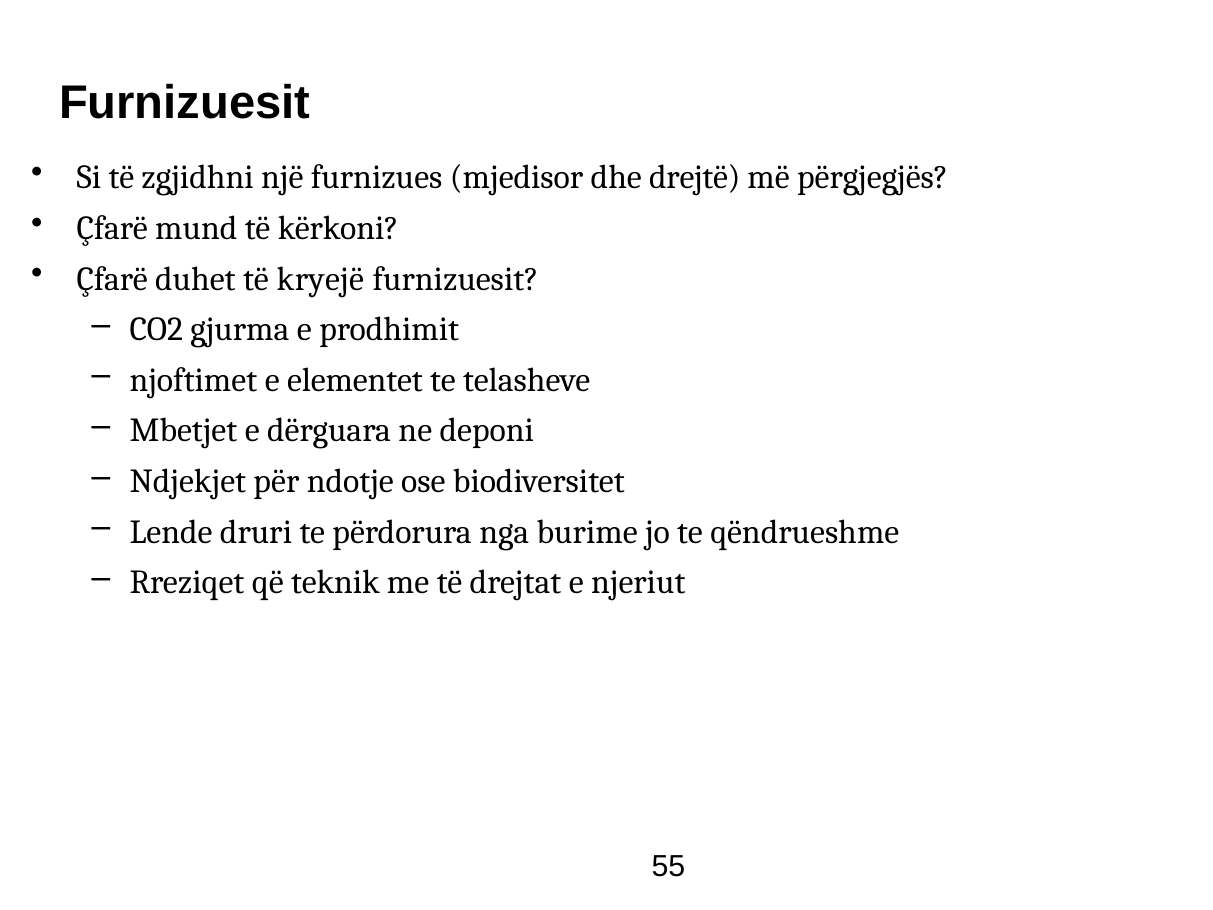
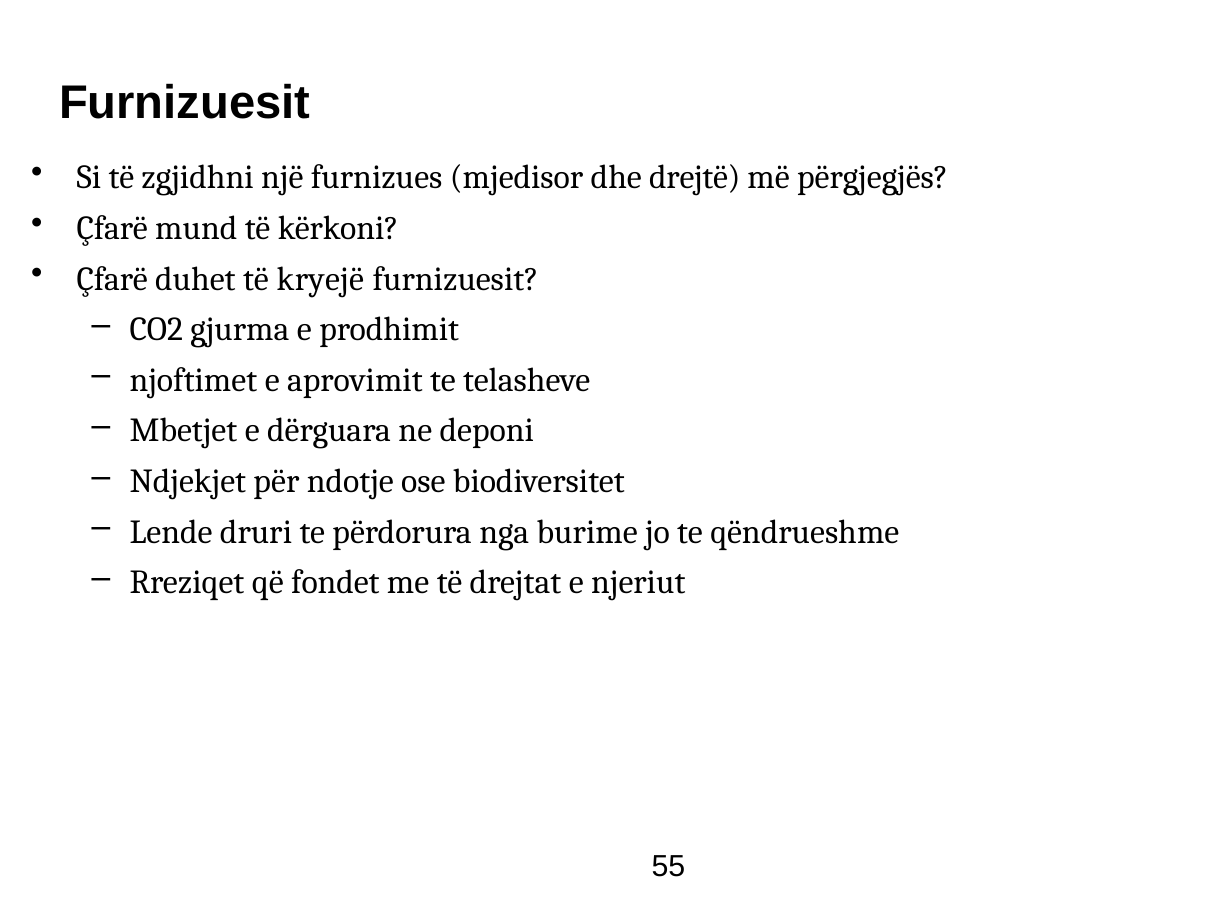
elementet: elementet -> aprovimit
teknik: teknik -> fondet
